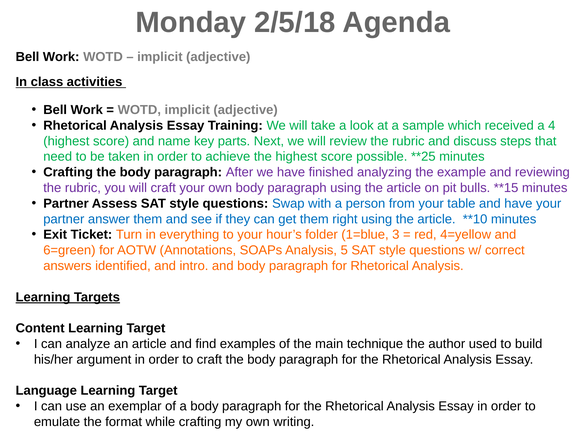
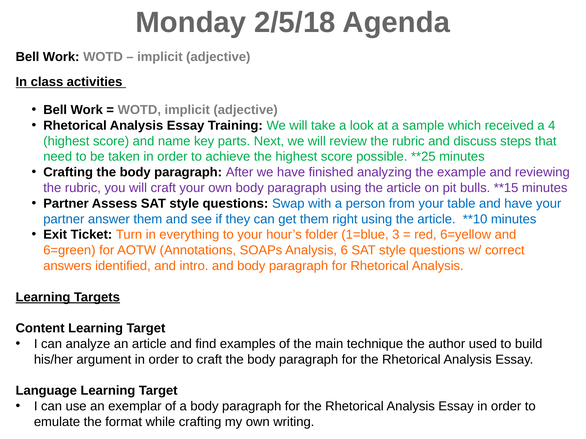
4=yellow: 4=yellow -> 6=yellow
5: 5 -> 6
